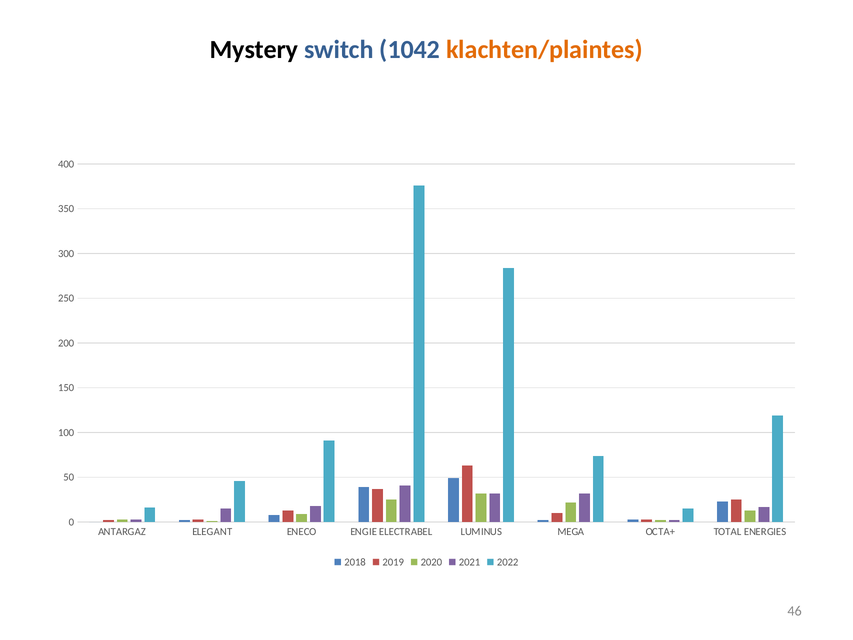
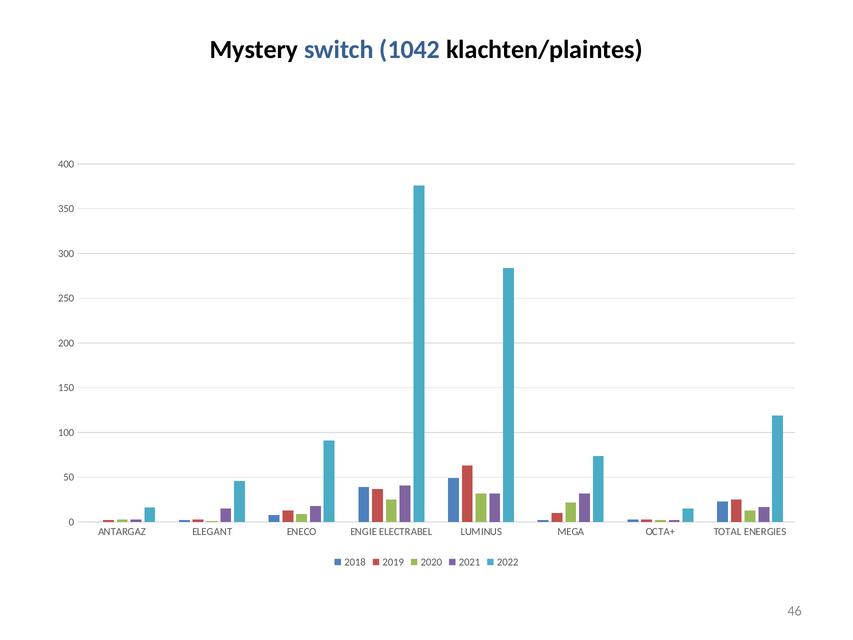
klachten/plaintes colour: orange -> black
